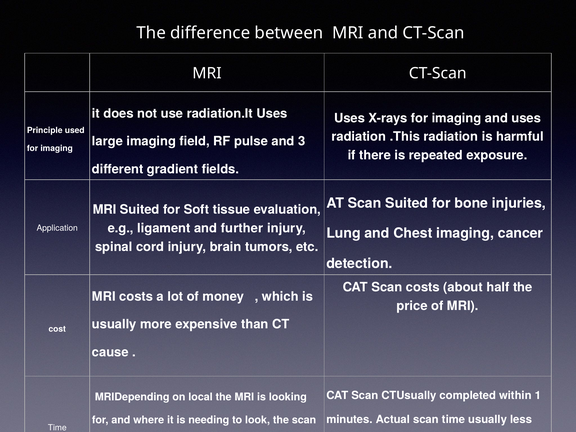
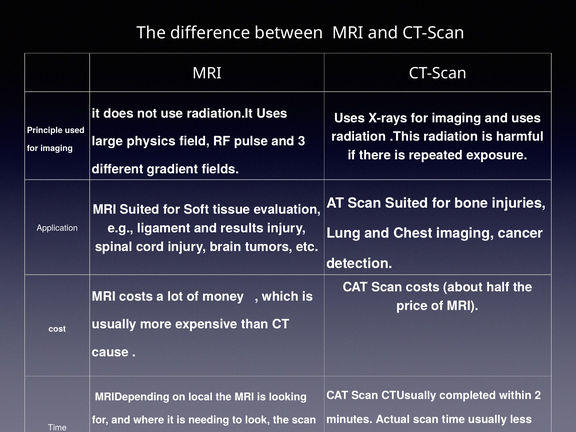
large imaging: imaging -> physics
further: further -> results
within 1: 1 -> 2
